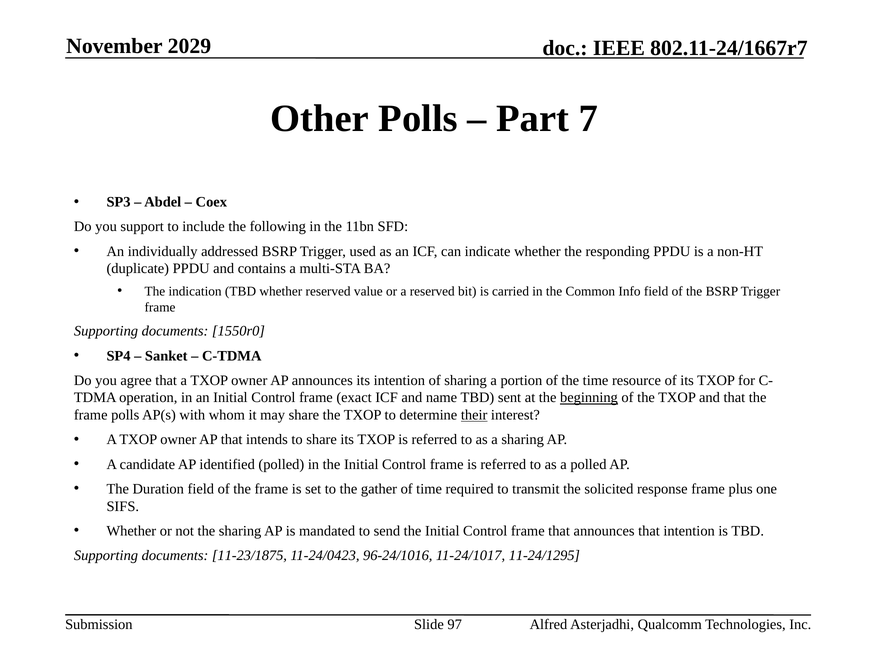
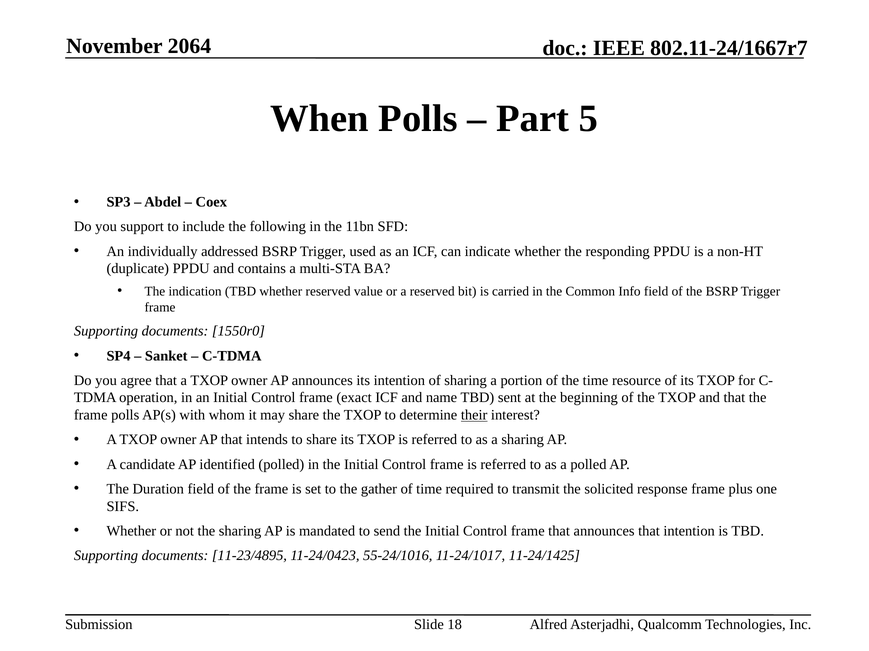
2029: 2029 -> 2064
Other: Other -> When
7: 7 -> 5
beginning underline: present -> none
11-23/1875: 11-23/1875 -> 11-23/4895
96-24/1016: 96-24/1016 -> 55-24/1016
11-24/1295: 11-24/1295 -> 11-24/1425
97: 97 -> 18
